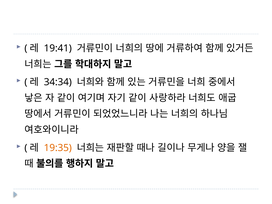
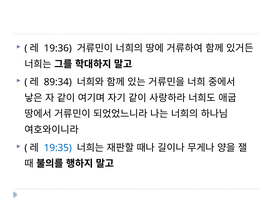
19:41: 19:41 -> 19:36
34:34: 34:34 -> 89:34
19:35 colour: orange -> blue
